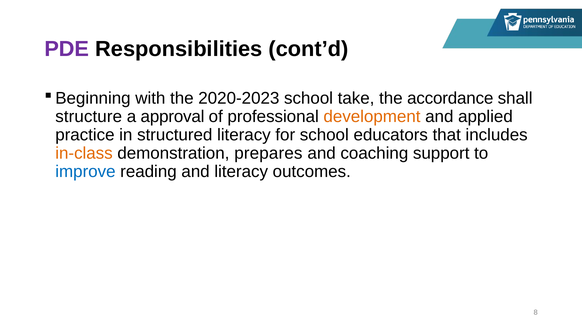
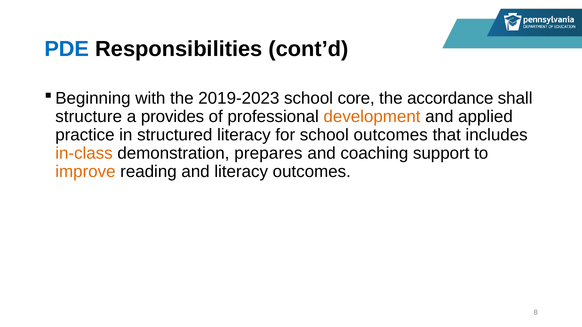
PDE colour: purple -> blue
2020-2023: 2020-2023 -> 2019-2023
take: take -> core
approval: approval -> provides
school educators: educators -> outcomes
improve colour: blue -> orange
